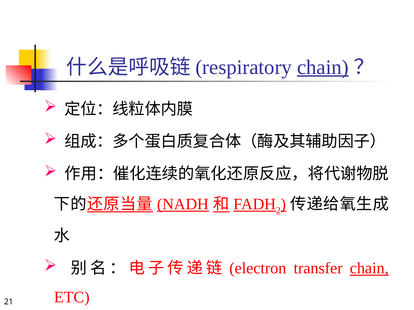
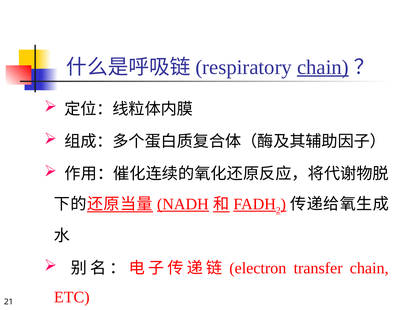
chain at (369, 269) underline: present -> none
